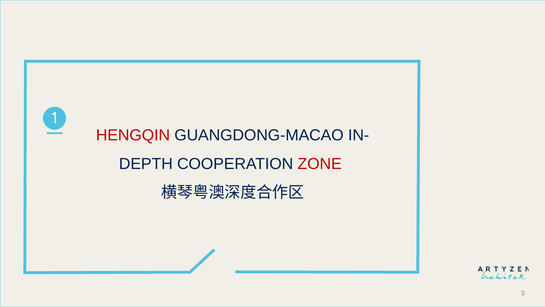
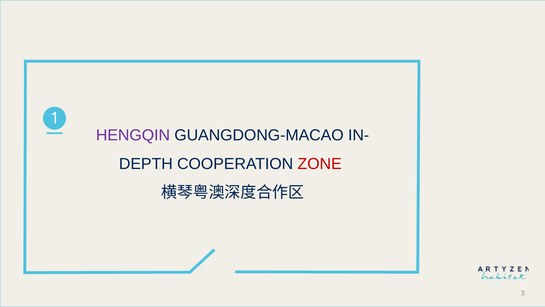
HENGQIN colour: red -> purple
